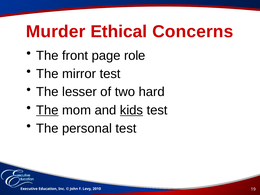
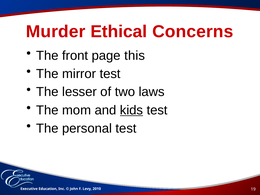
role: role -> this
hard: hard -> laws
The at (47, 110) underline: present -> none
